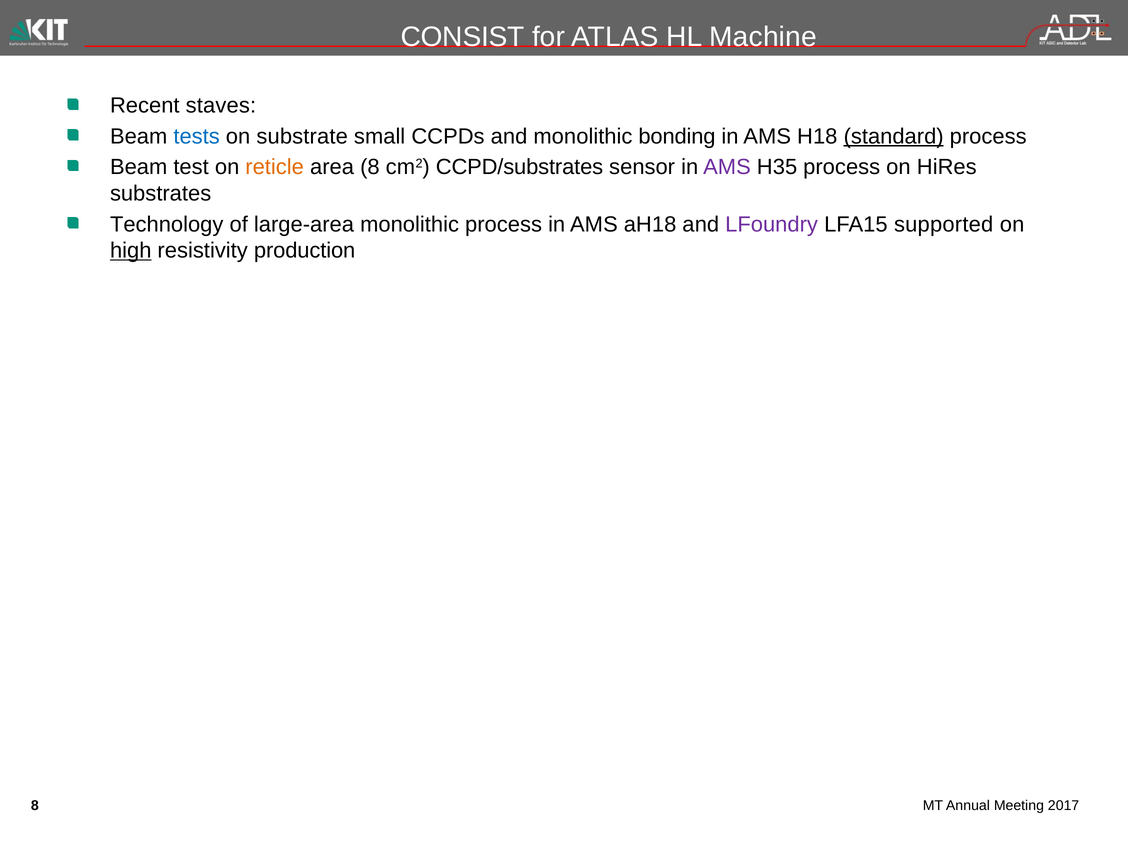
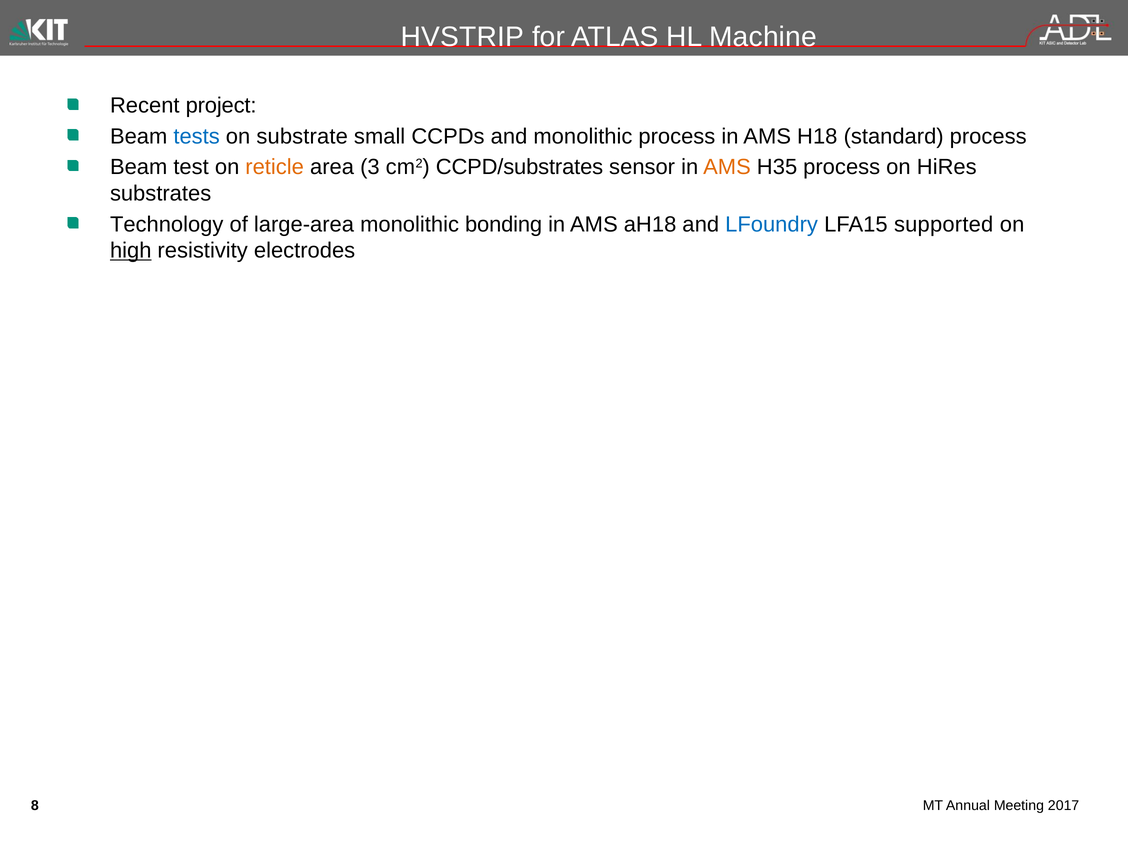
CONSIST: CONSIST -> HVSTRIP
staves: staves -> project
monolithic bonding: bonding -> process
standard underline: present -> none
area 8: 8 -> 3
AMS at (727, 167) colour: purple -> orange
monolithic process: process -> bonding
LFoundry colour: purple -> blue
production: production -> electrodes
